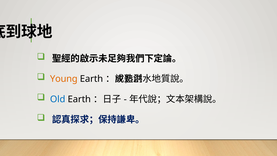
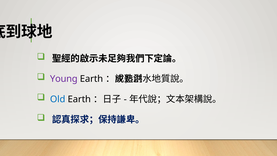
Young colour: orange -> purple
